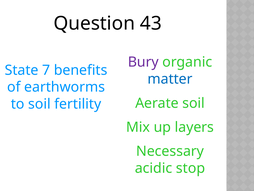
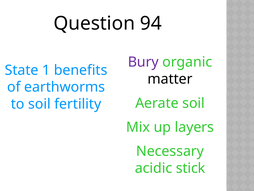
43: 43 -> 94
7: 7 -> 1
matter colour: blue -> black
stop: stop -> stick
